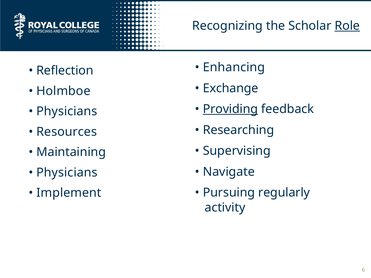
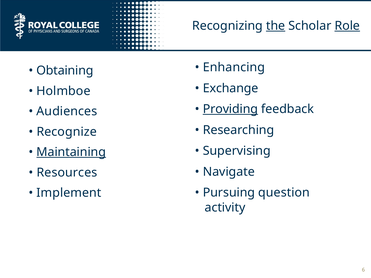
the underline: none -> present
Reflection: Reflection -> Obtaining
Physicians at (67, 111): Physicians -> Audiences
Resources: Resources -> Recognize
Maintaining underline: none -> present
Physicians at (67, 173): Physicians -> Resources
regularly: regularly -> question
